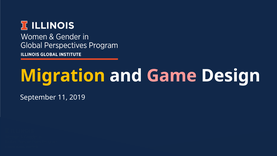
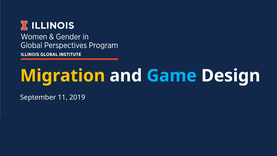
Game colour: pink -> light blue
